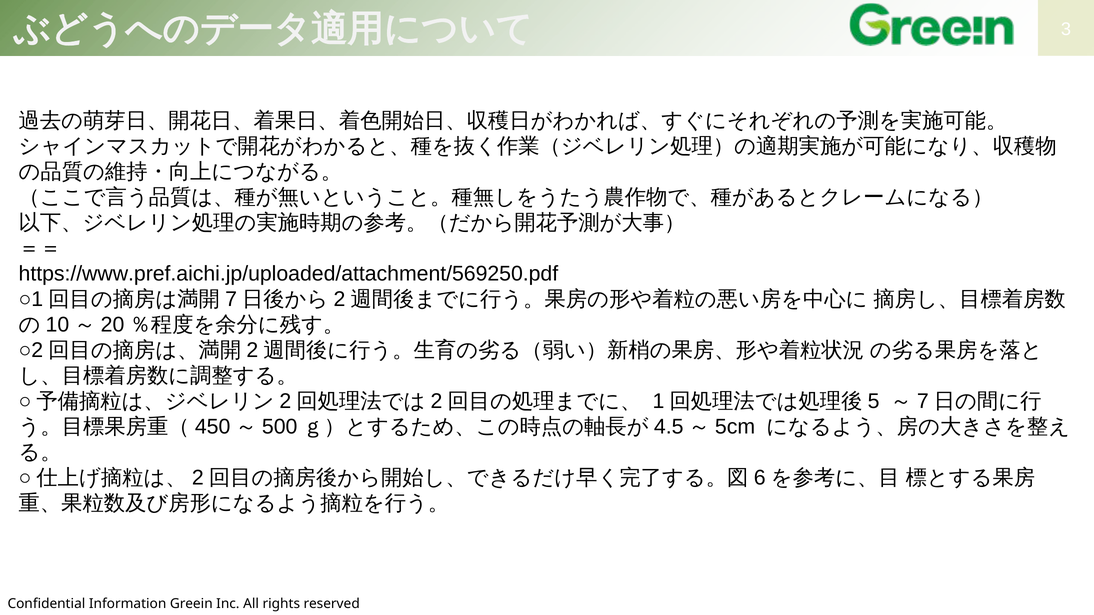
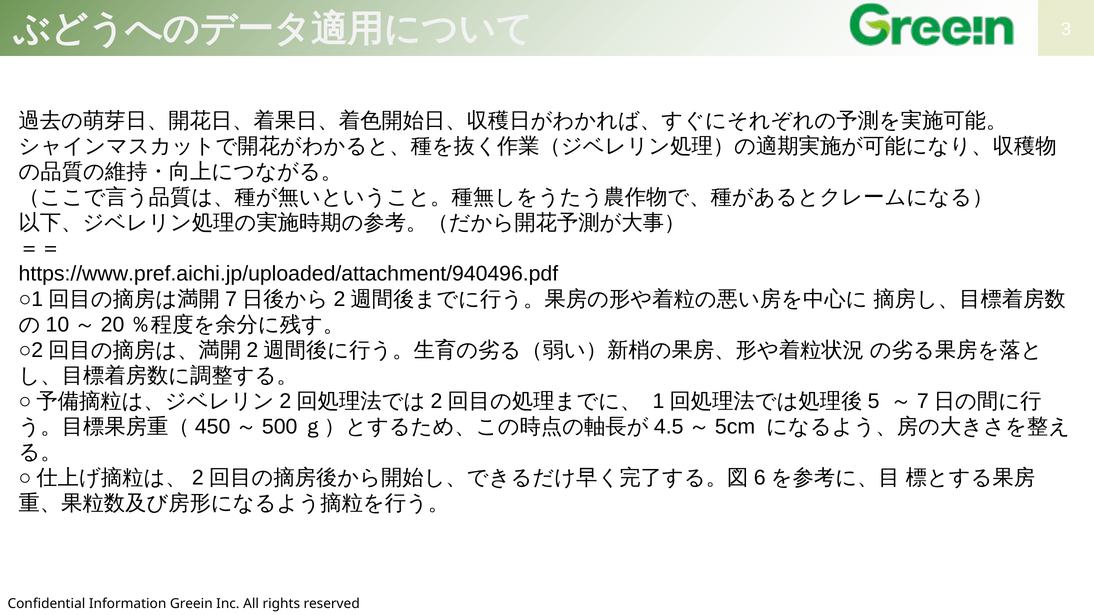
https://www.pref.aichi.jp/uploaded/attachment/569250.pdf: https://www.pref.aichi.jp/uploaded/attachment/569250.pdf -> https://www.pref.aichi.jp/uploaded/attachment/940496.pdf
